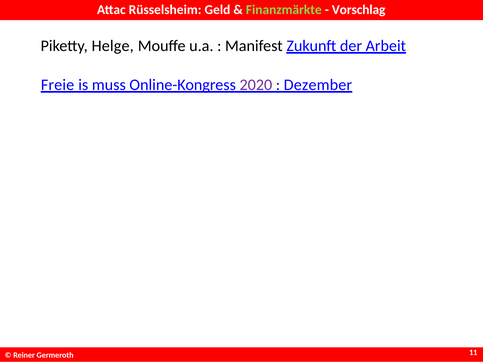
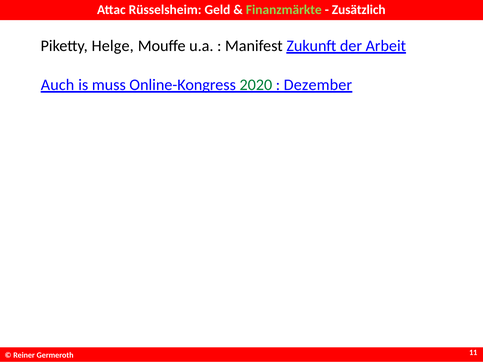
Vorschlag: Vorschlag -> Zusätzlich
Freie: Freie -> Auch
2020 colour: purple -> green
